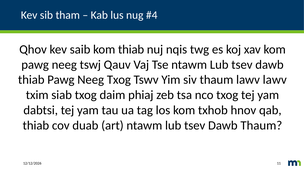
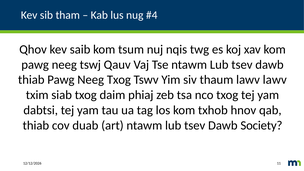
kom thiab: thiab -> tsum
Dawb Thaum: Thaum -> Society
